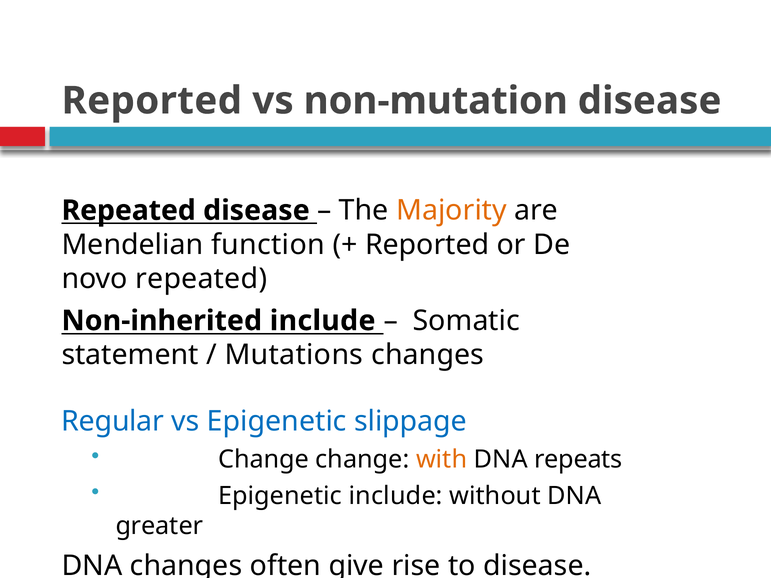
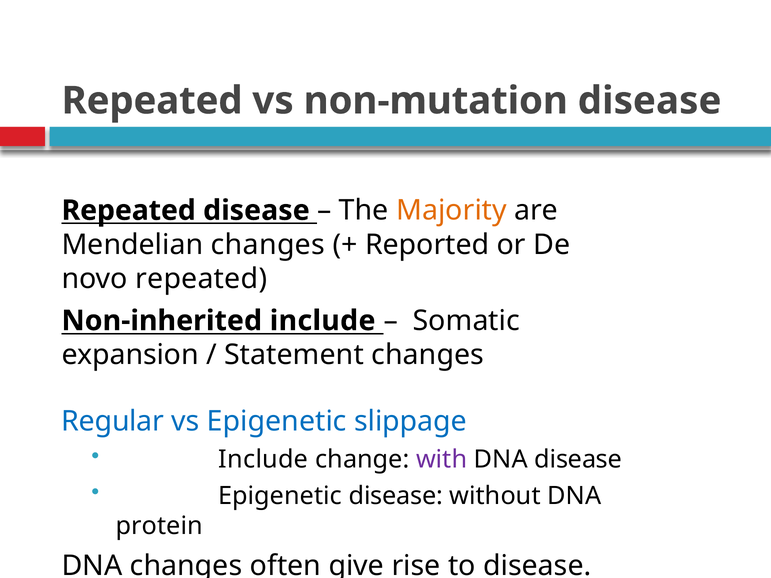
Reported at (152, 101): Reported -> Repeated
Mendelian function: function -> changes
statement: statement -> expansion
Mutations: Mutations -> Statement
Change at (264, 460): Change -> Include
with colour: orange -> purple
DNA repeats: repeats -> disease
Epigenetic include: include -> disease
greater: greater -> protein
